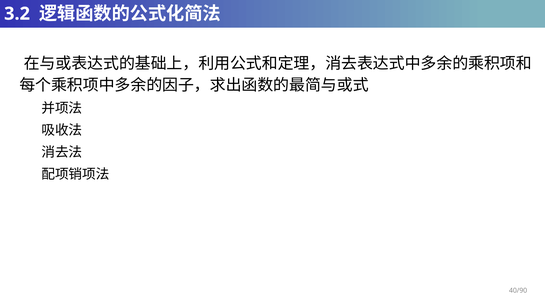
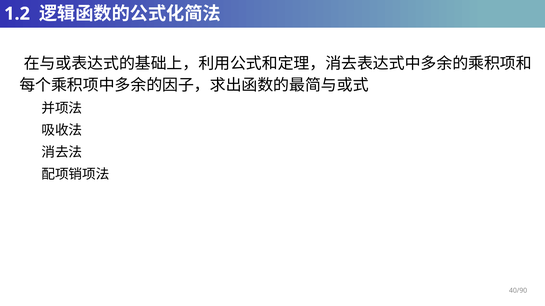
3.2: 3.2 -> 1.2
